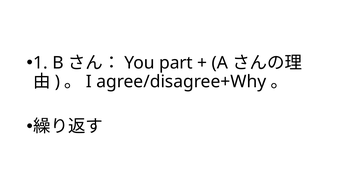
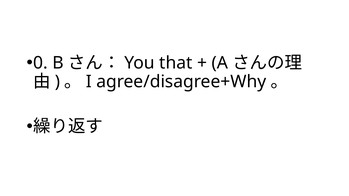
1: 1 -> 0
part: part -> that
